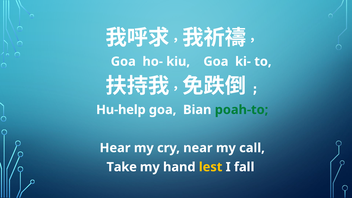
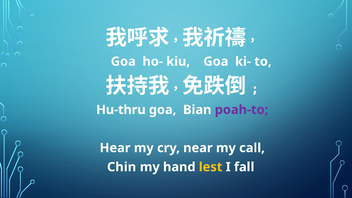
Hu-help: Hu-help -> Hu-thru
poah-to colour: green -> purple
Take: Take -> Chin
